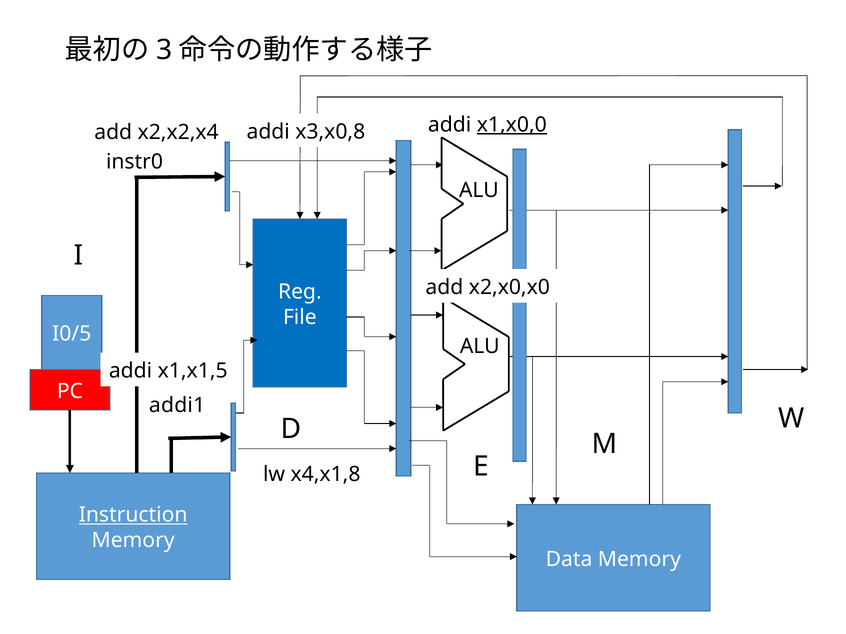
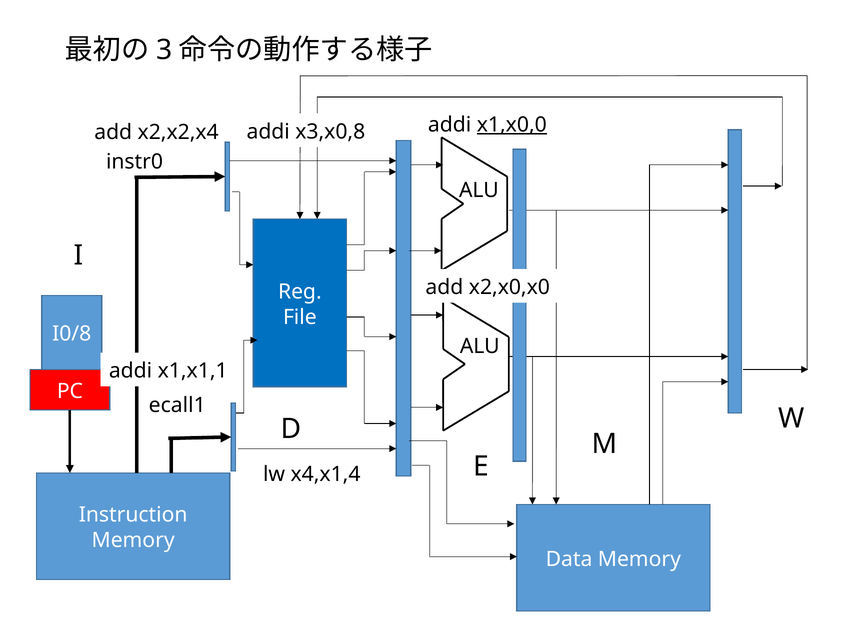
I0/5: I0/5 -> I0/8
x1,x1,5: x1,x1,5 -> x1,x1,1
addi1: addi1 -> ecall1
x4,x1,8: x4,x1,8 -> x4,x1,4
Instruction underline: present -> none
